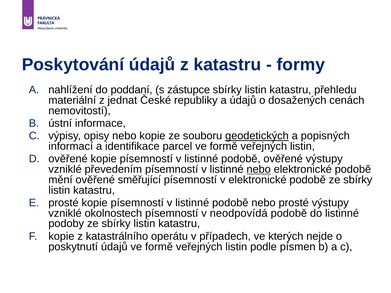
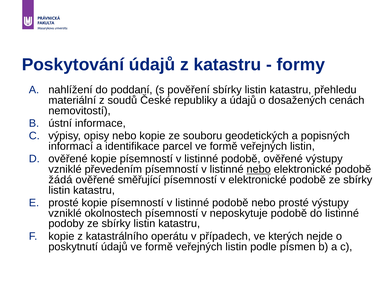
zástupce: zástupce -> pověření
jednat: jednat -> soudů
geodetických underline: present -> none
mění: mění -> žádá
neodpovídá: neodpovídá -> neposkytuje
